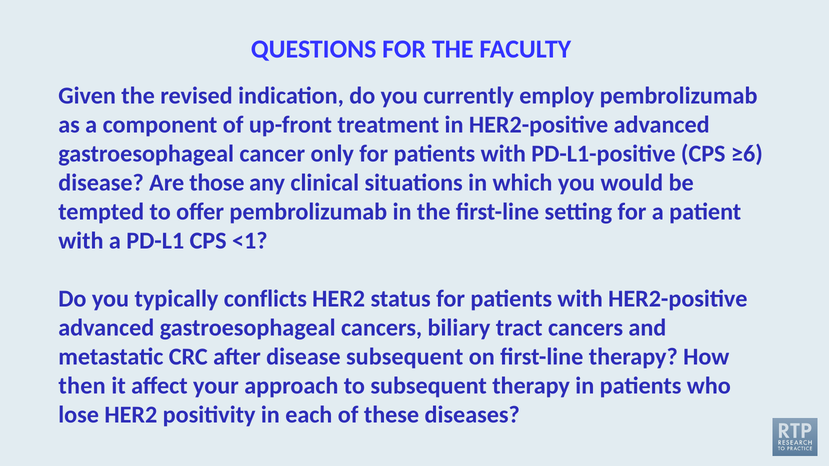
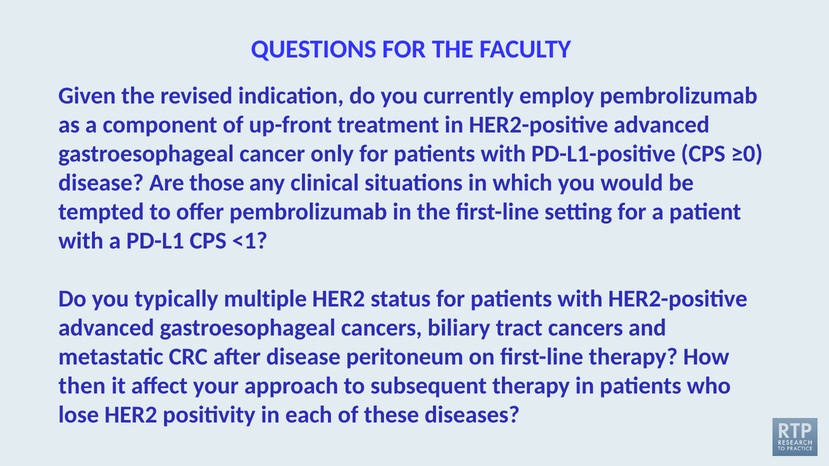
≥6: ≥6 -> ≥0
conflicts: conflicts -> multiple
disease subsequent: subsequent -> peritoneum
